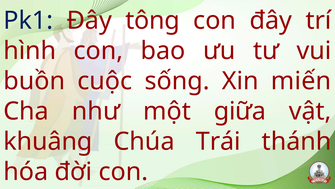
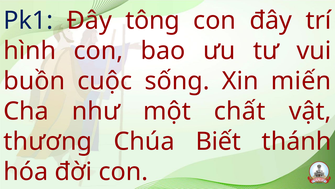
giữa: giữa -> chất
khuâng: khuâng -> thương
Trái: Trái -> Biết
